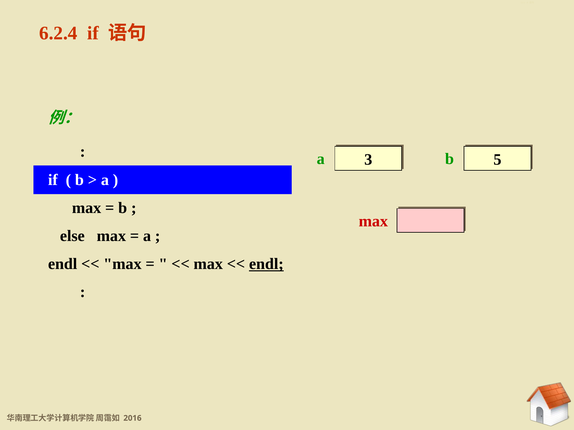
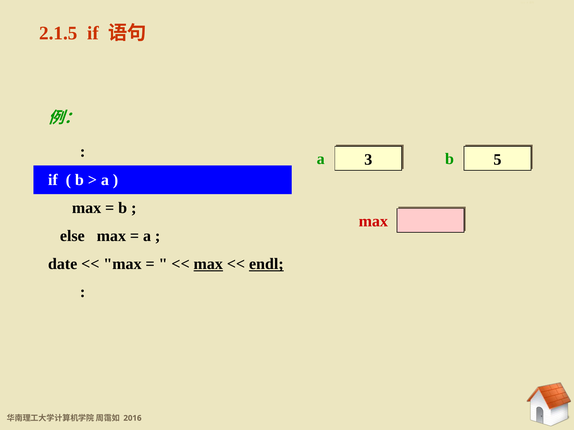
6.2.4: 6.2.4 -> 2.1.5
endl at (63, 264): endl -> date
max at (208, 264) underline: none -> present
